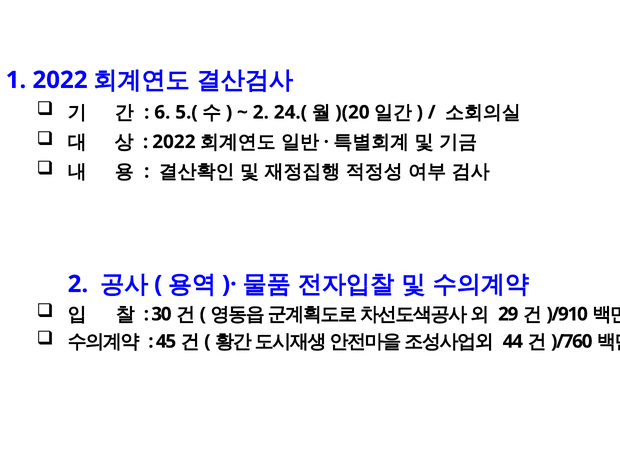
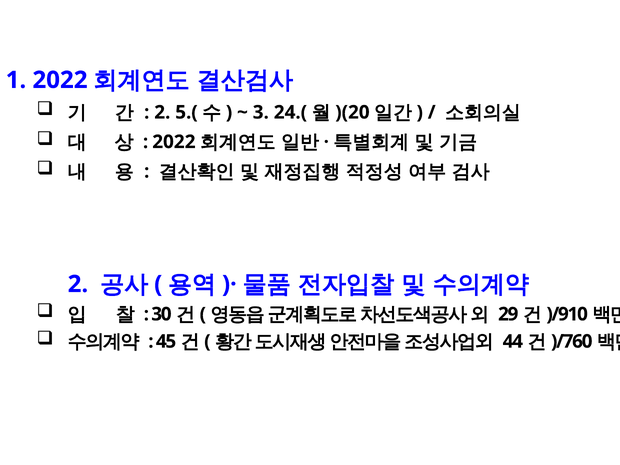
6 at (162, 112): 6 -> 2
2 at (261, 112): 2 -> 3
